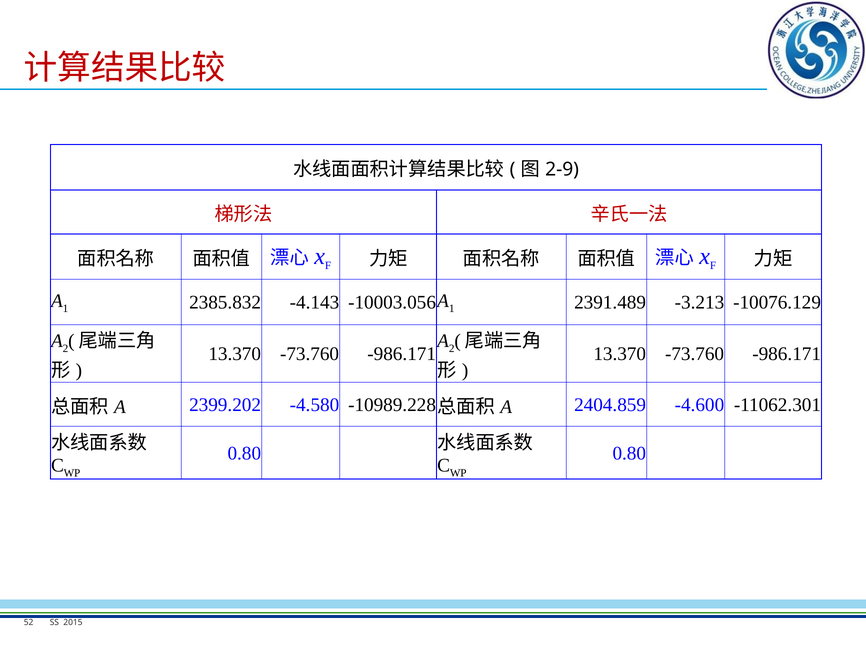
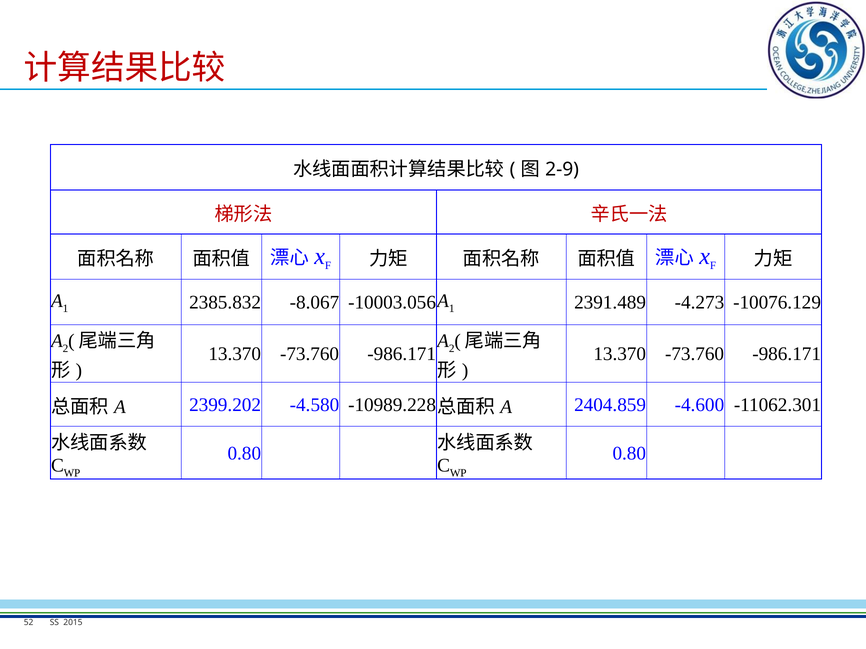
-4.143: -4.143 -> -8.067
-3.213: -3.213 -> -4.273
